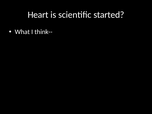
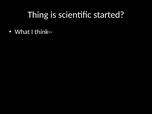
Heart: Heart -> Thing
